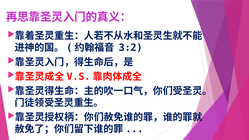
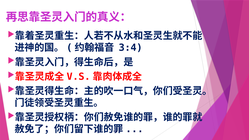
3:2: 3:2 -> 3:4
